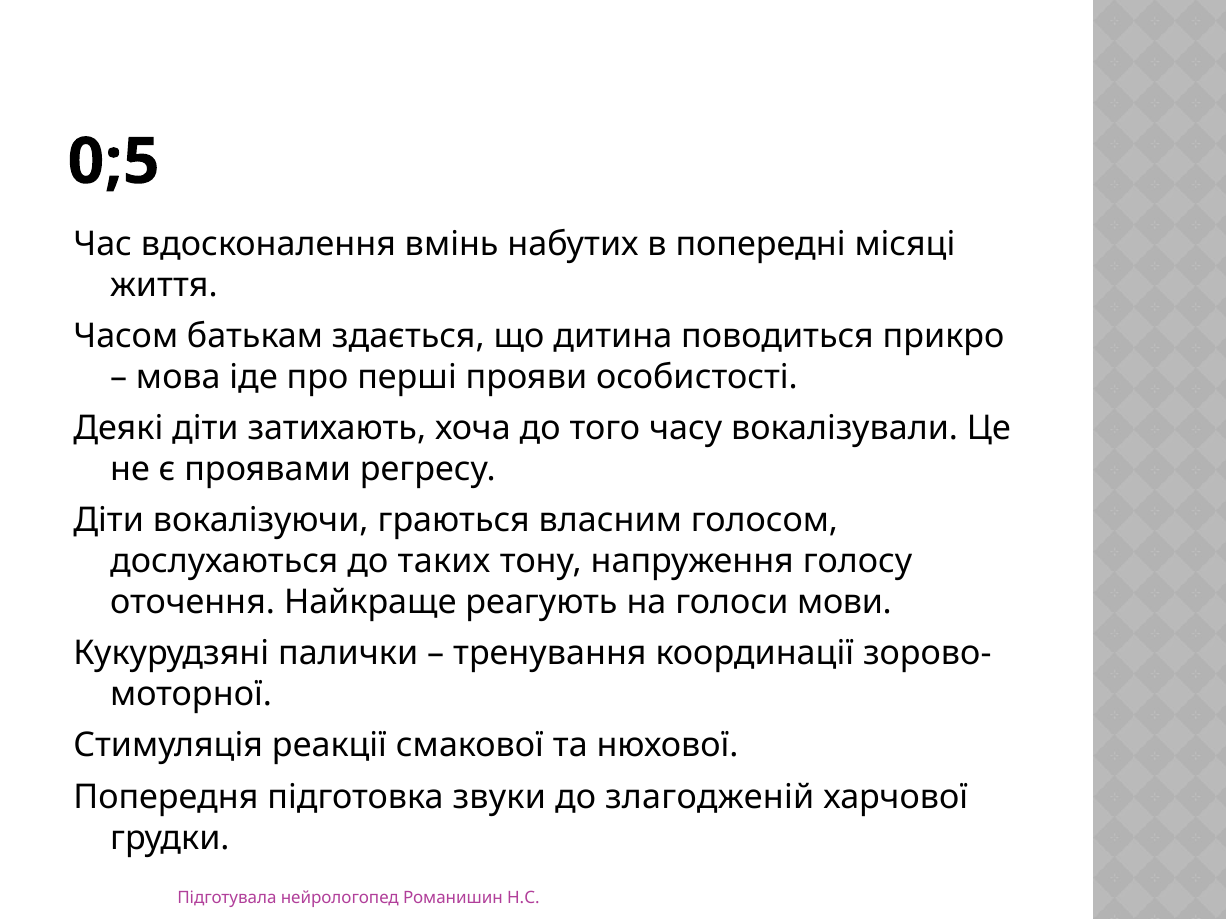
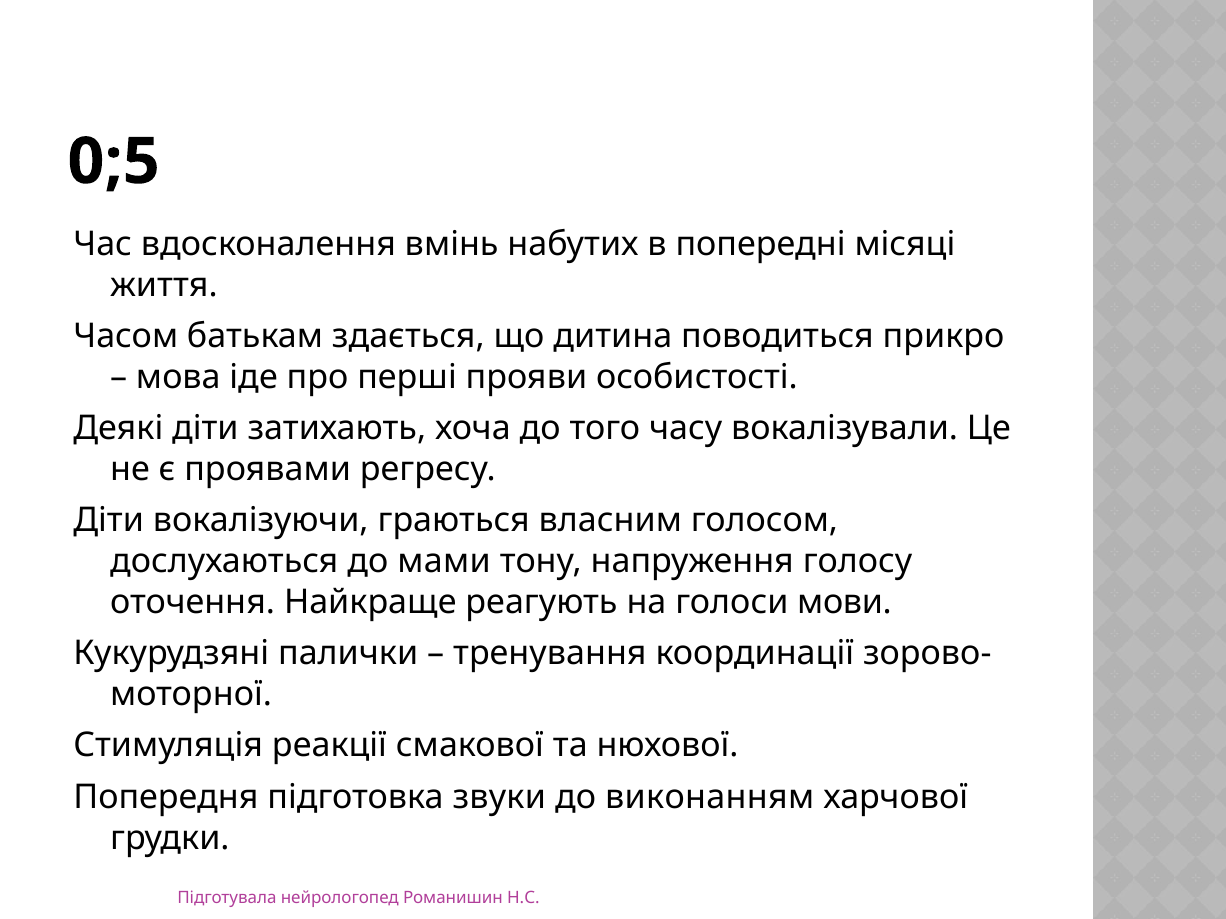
таких: таких -> мами
злагодженій: злагодженій -> виконанням
